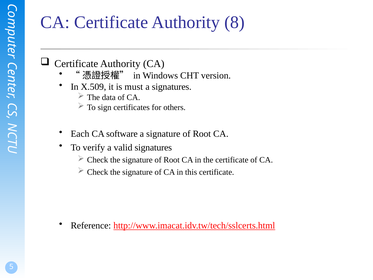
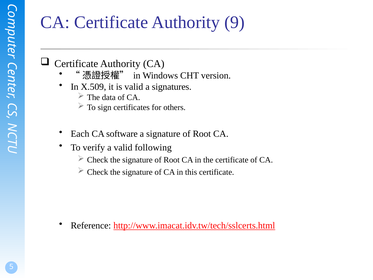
8: 8 -> 9
is must: must -> valid
valid signatures: signatures -> following
